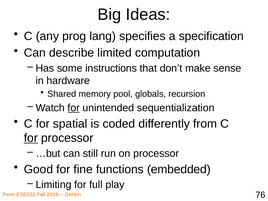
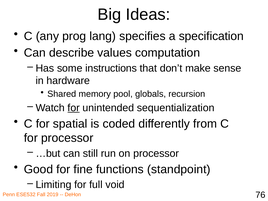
limited: limited -> values
for at (31, 138) underline: present -> none
embedded: embedded -> standpoint
play: play -> void
